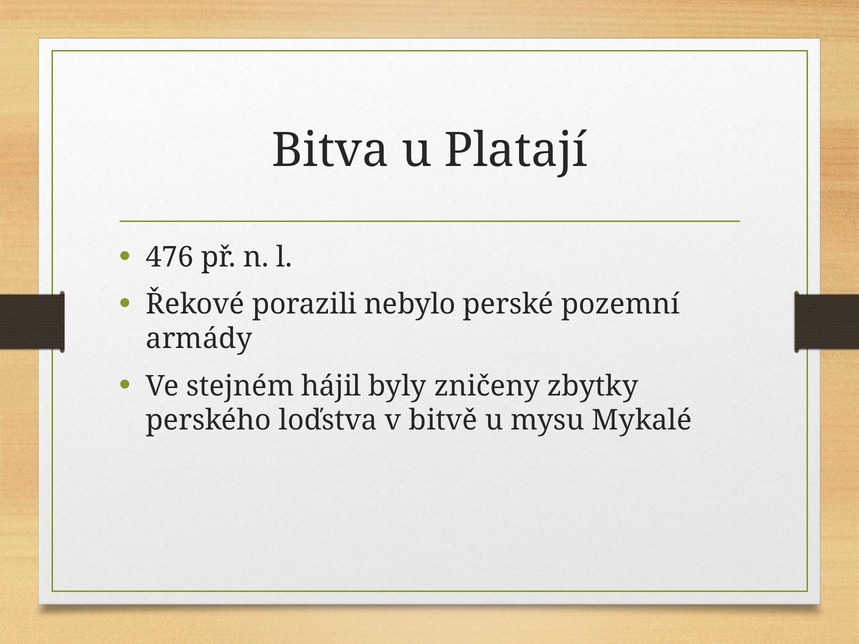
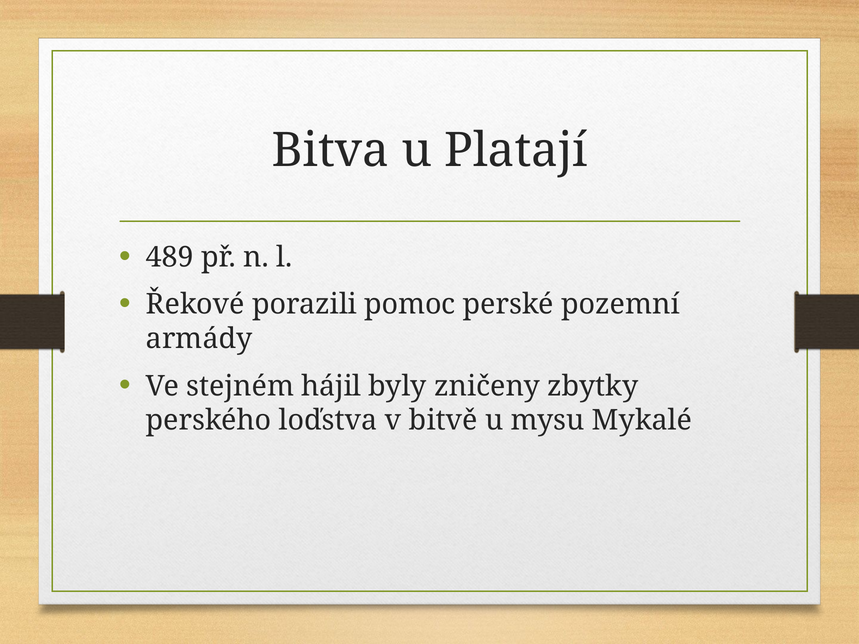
476: 476 -> 489
nebylo: nebylo -> pomoc
